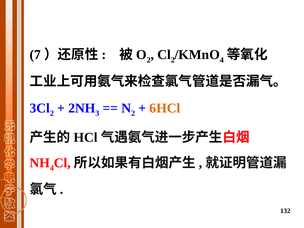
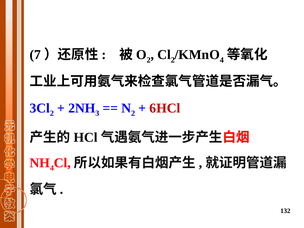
6HCl colour: orange -> red
